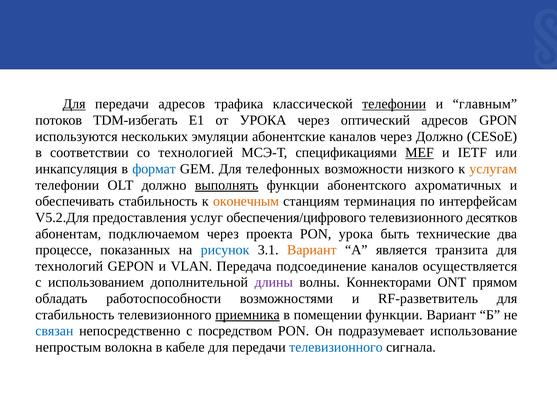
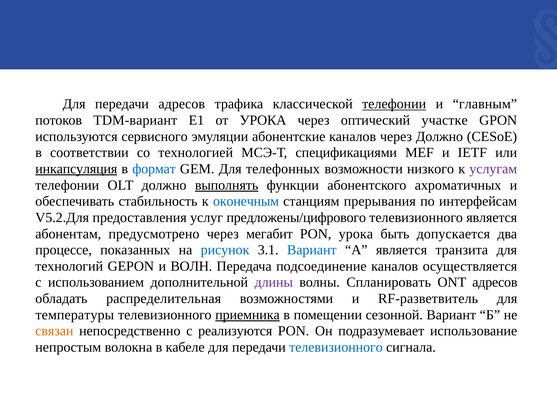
Для at (74, 104) underline: present -> none
TDM-избегать: TDM-избегать -> TDM-вариант
оптический адресов: адресов -> участке
нескольких: нескольких -> сервисного
MEF underline: present -> none
инкапсуляция underline: none -> present
услугам colour: orange -> purple
оконечным colour: orange -> blue
терминация: терминация -> прерывания
обеспечения/цифрового: обеспечения/цифрового -> предложены/цифрового
телевизионного десятков: десятков -> является
подключаемом: подключаемом -> предусмотрено
проекта: проекта -> мегабит
технические: технические -> допускается
Вариант at (312, 250) colour: orange -> blue
VLAN: VLAN -> ВОЛН
Коннекторами: Коннекторами -> Спланировать
ONT прямом: прямом -> адресов
работоспособности: работоспособности -> распределительная
стабильность at (75, 315): стабильность -> температуры
помещении функции: функции -> сезонной
связан colour: blue -> orange
посредством: посредством -> реализуются
